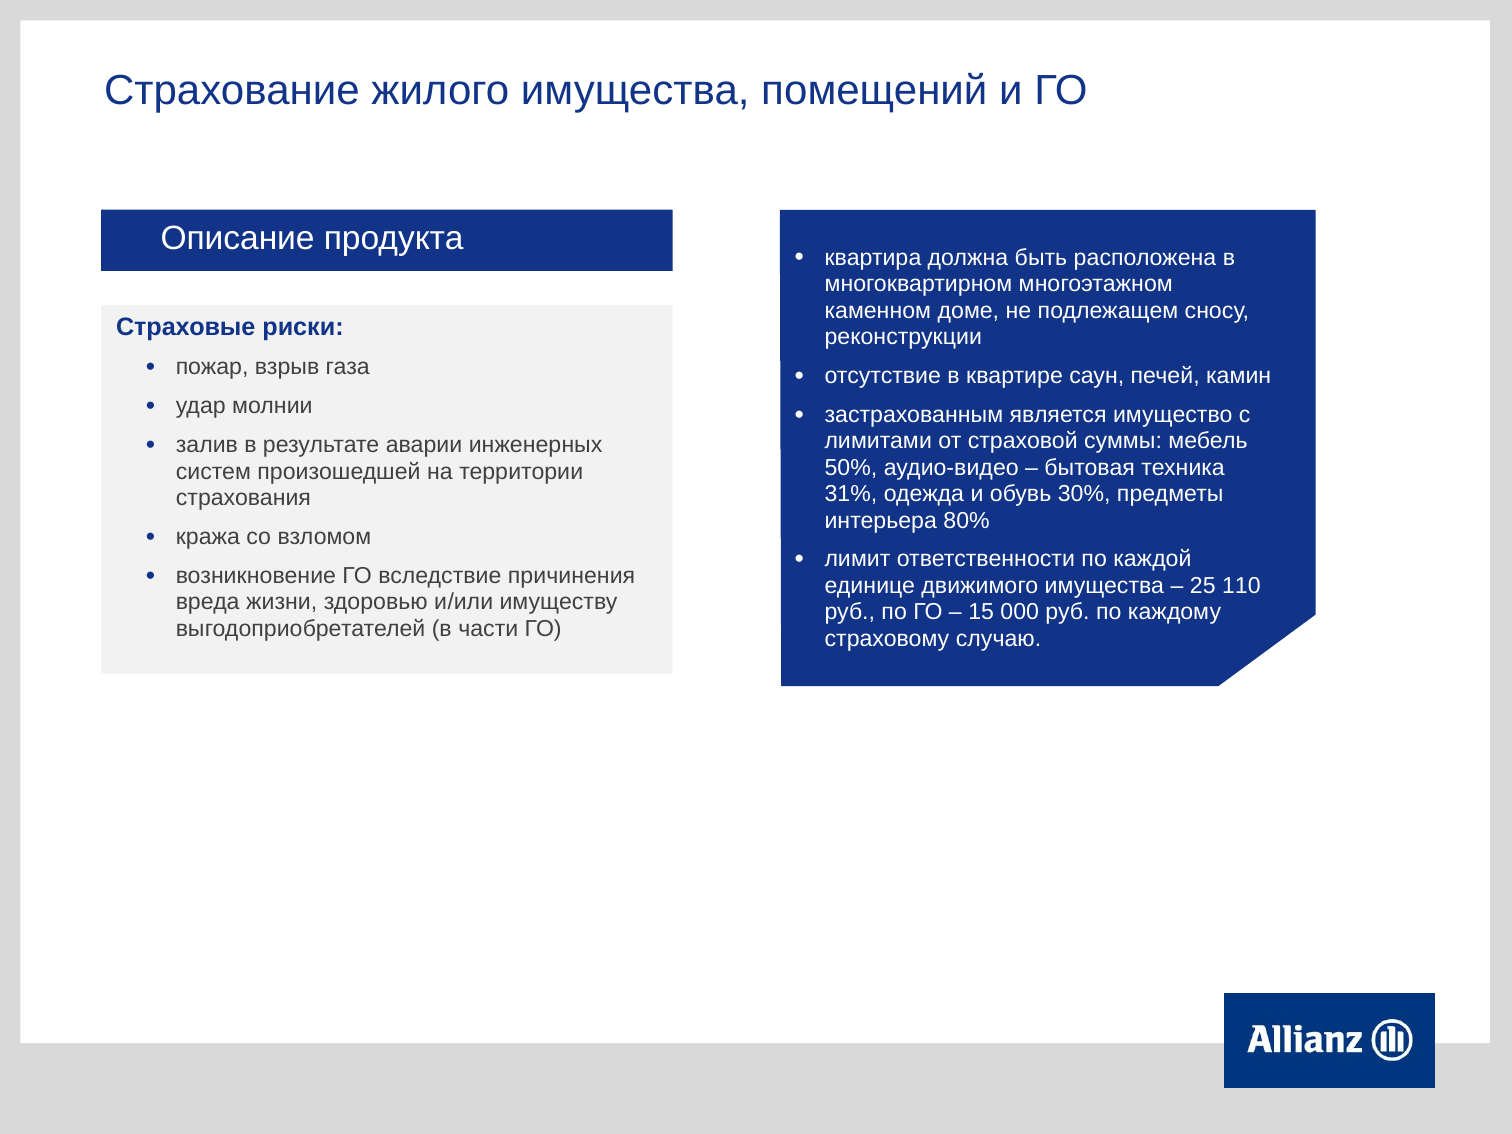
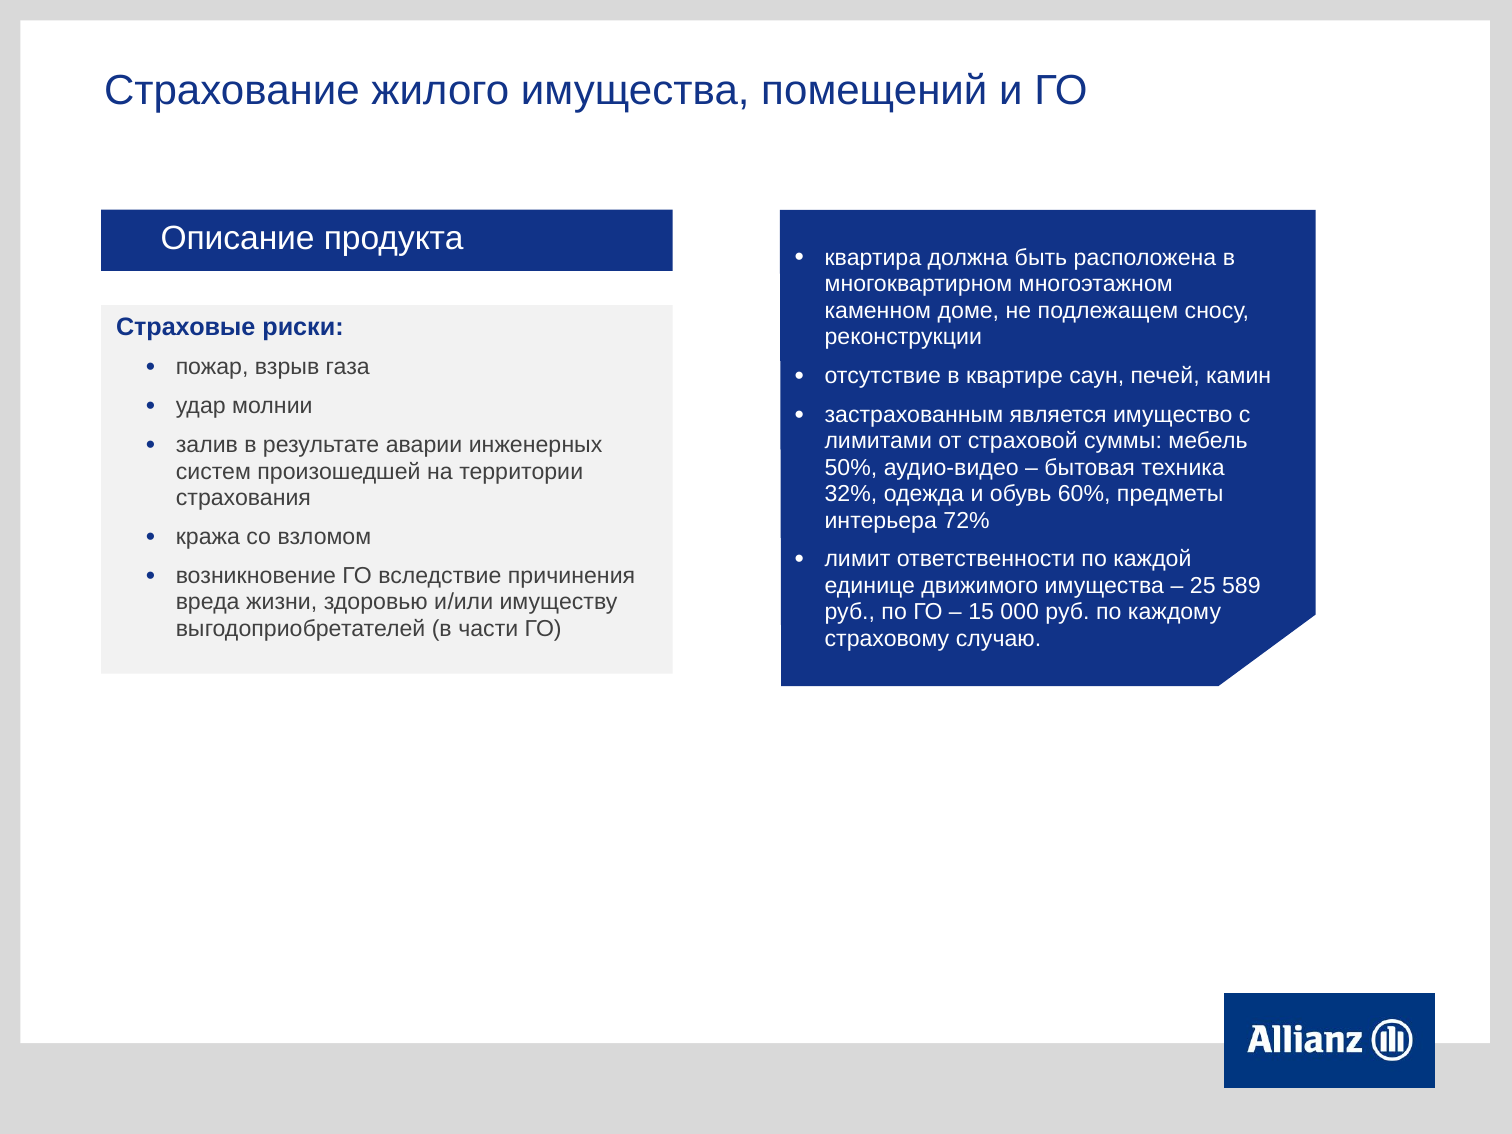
31%: 31% -> 32%
30%: 30% -> 60%
80%: 80% -> 72%
110: 110 -> 589
